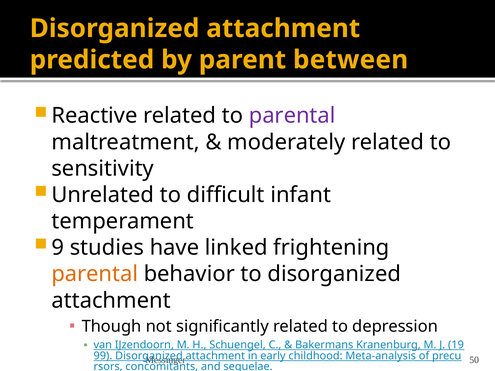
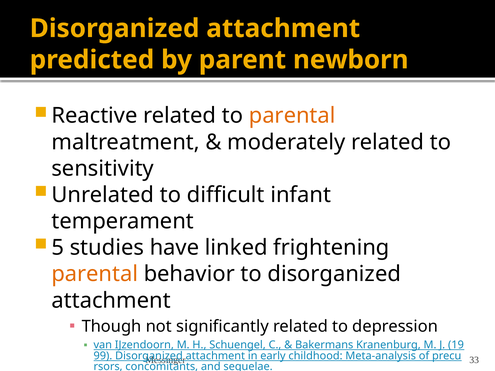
between: between -> newborn
parental at (292, 116) colour: purple -> orange
9: 9 -> 5
50: 50 -> 33
